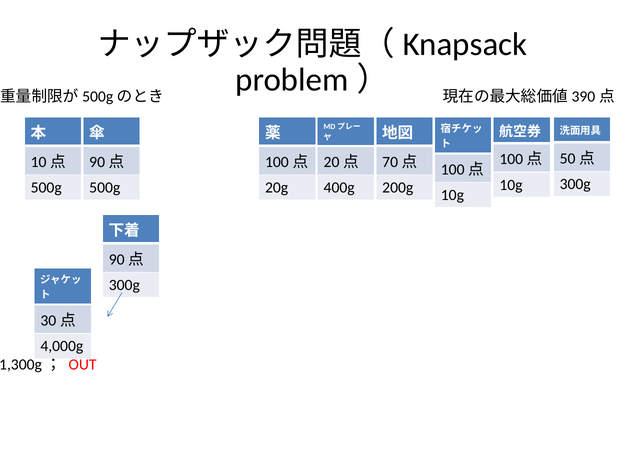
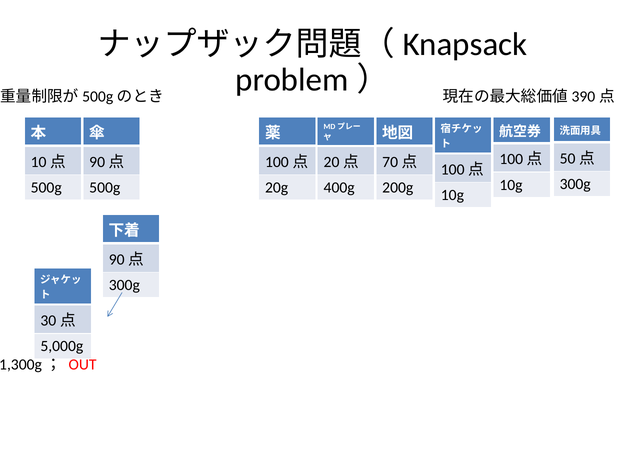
4,000g: 4,000g -> 5,000g
